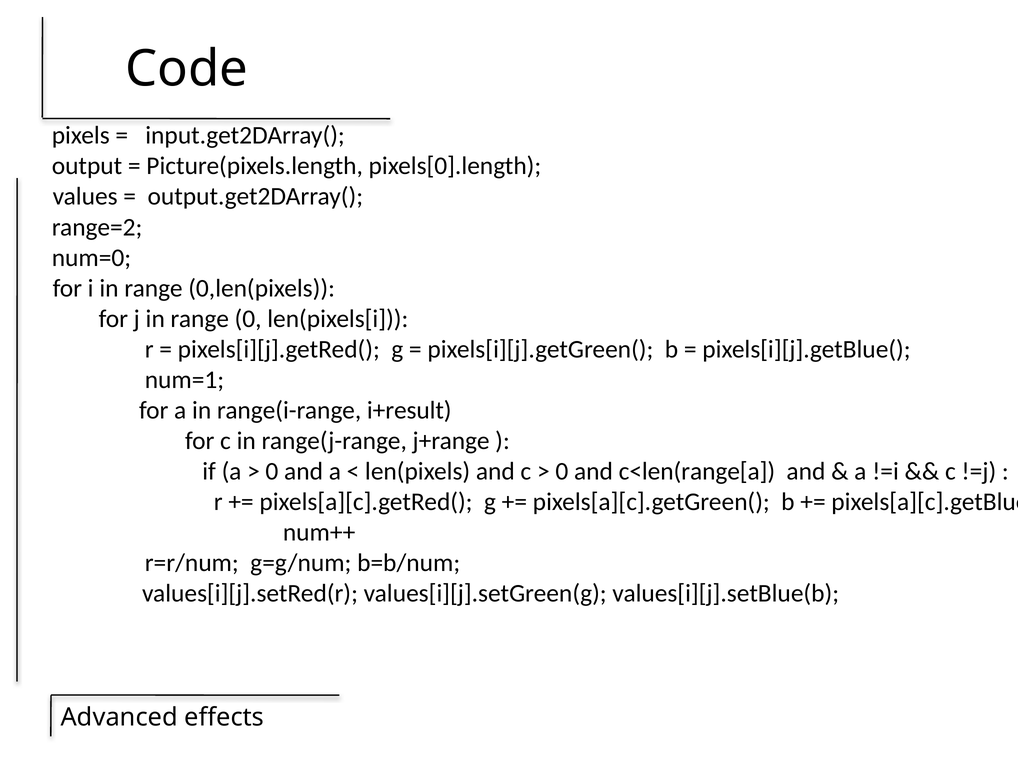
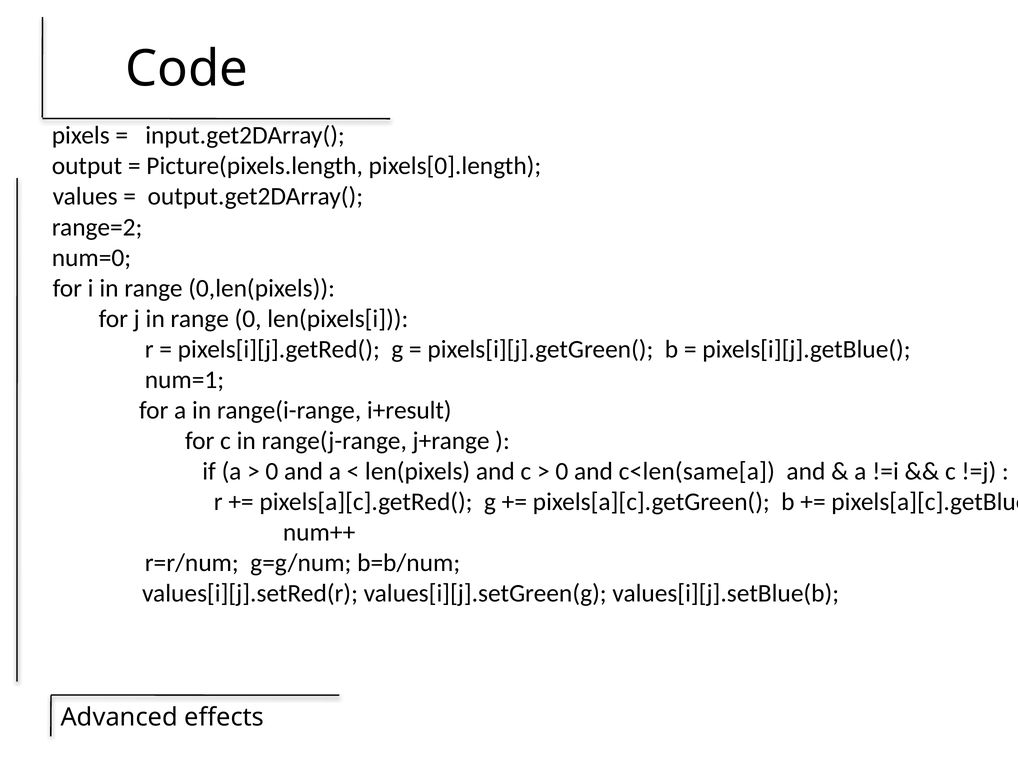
c<len(range[a: c<len(range[a -> c<len(same[a
